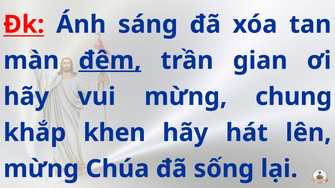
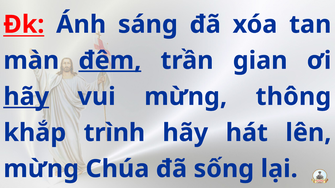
hãy at (26, 97) underline: none -> present
chung: chung -> thông
khen: khen -> trình
